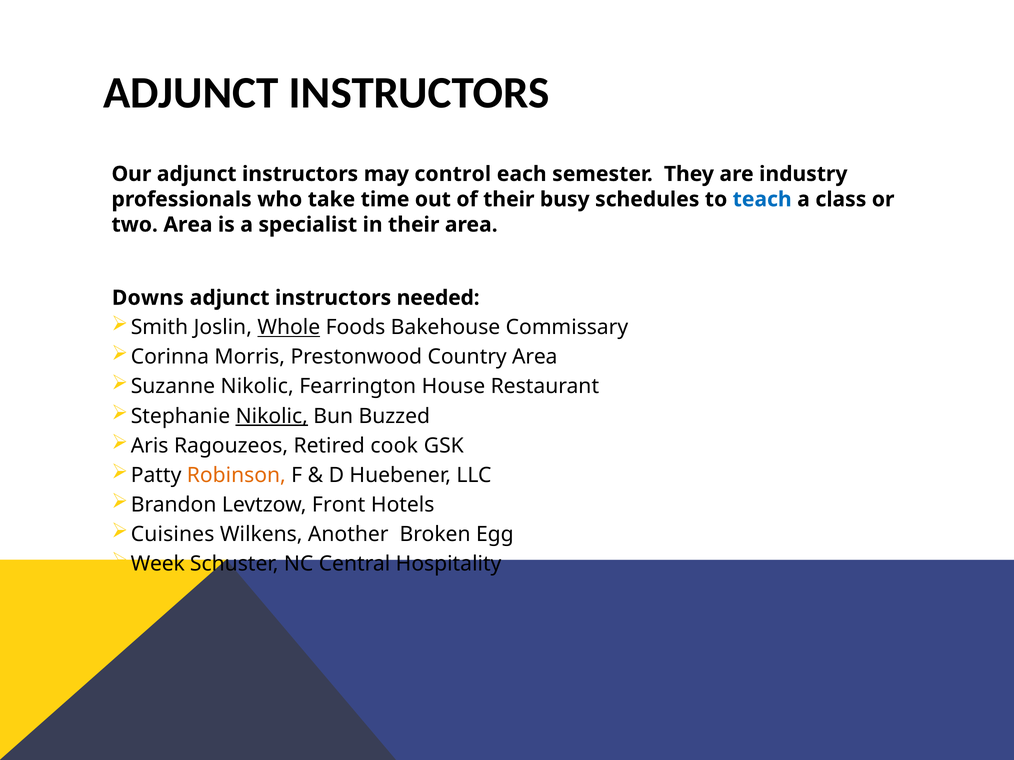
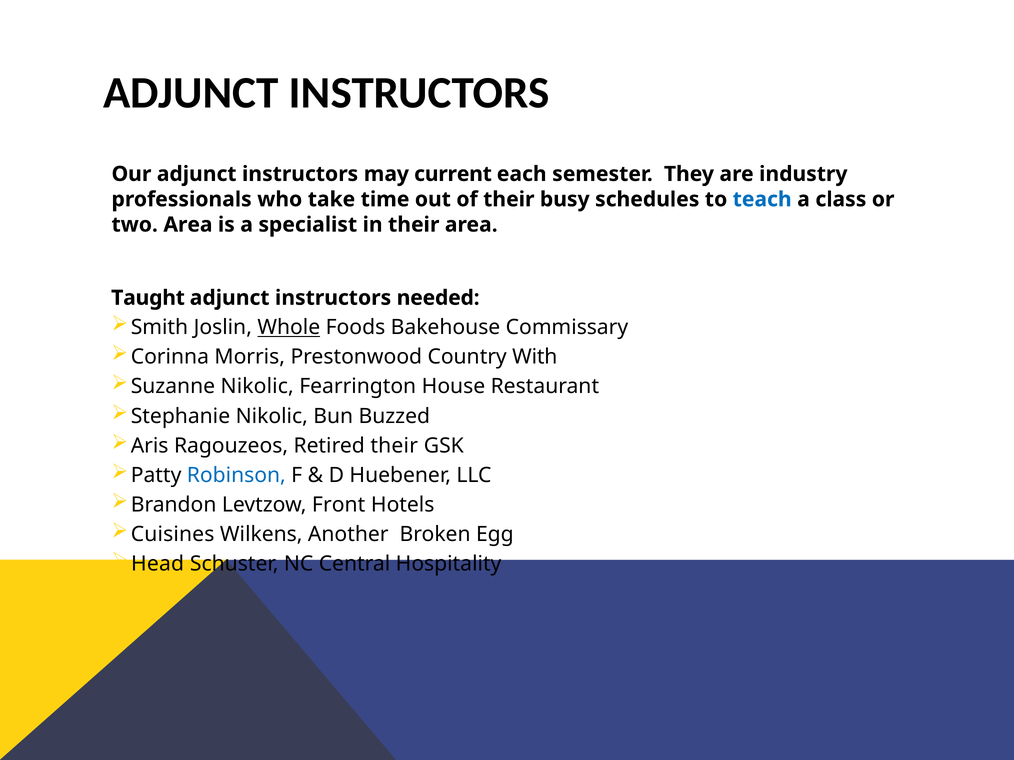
control: control -> current
Downs: Downs -> Taught
Country Area: Area -> With
Nikolic at (272, 416) underline: present -> none
Retired cook: cook -> their
Robinson colour: orange -> blue
Week: Week -> Head
